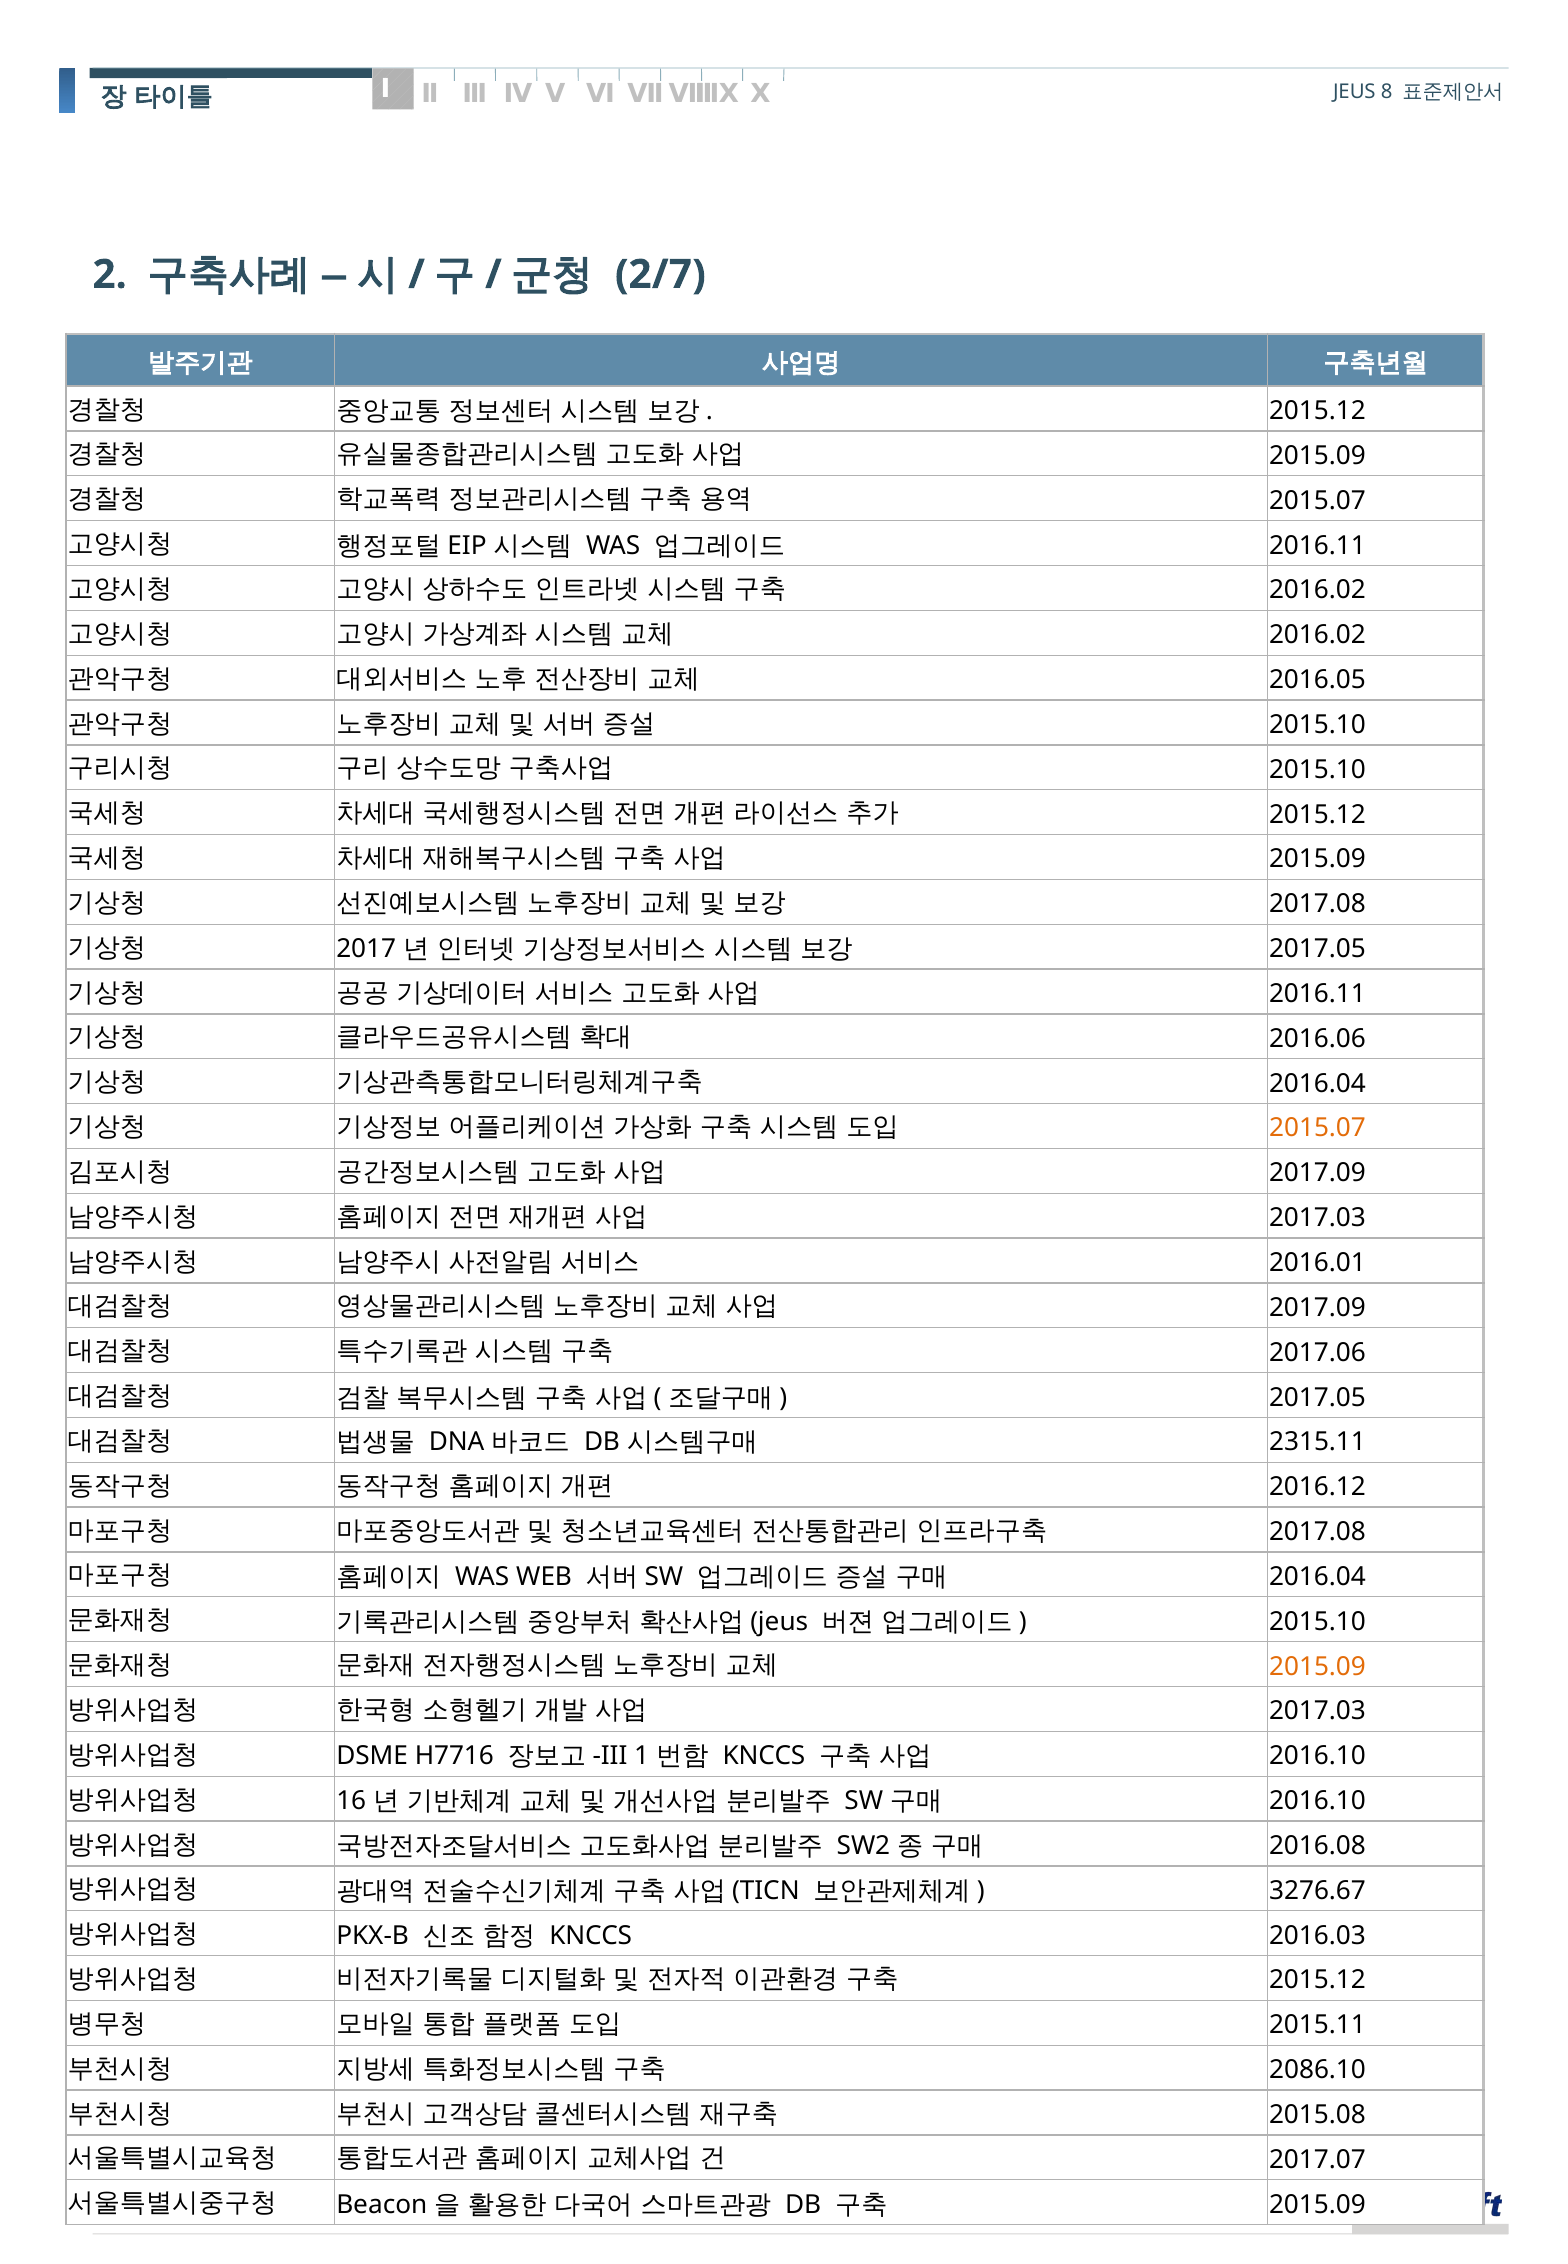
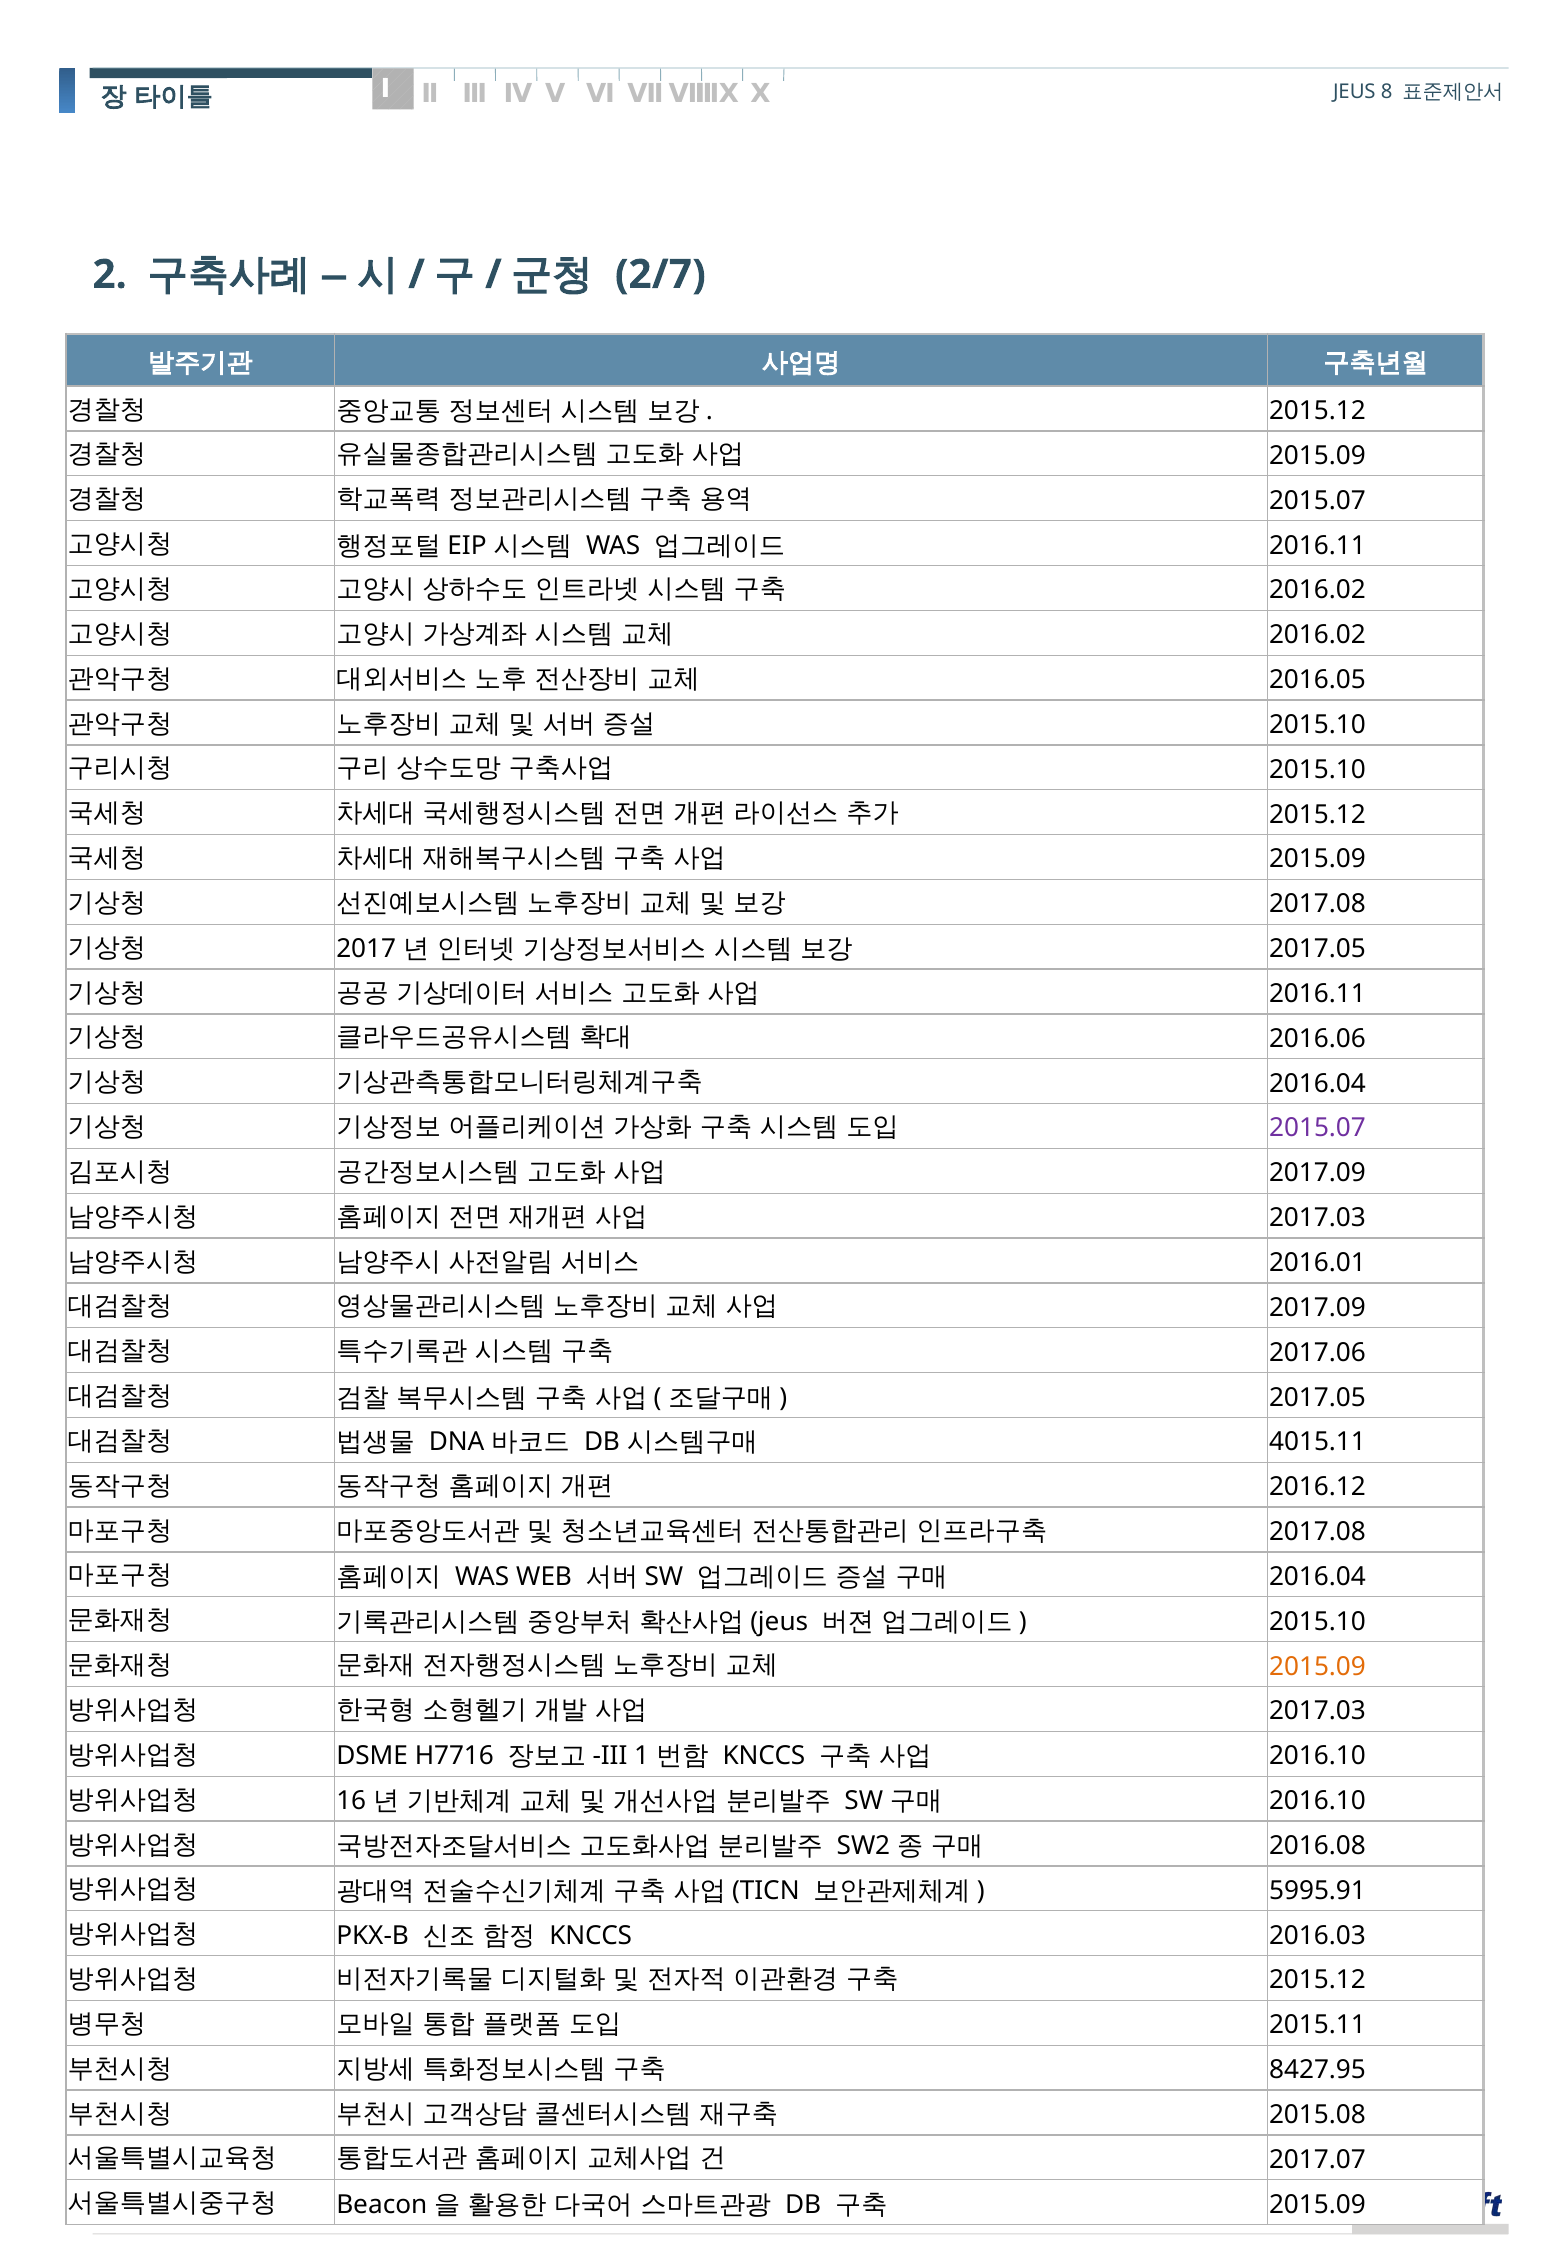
2015.07 at (1318, 1129) colour: orange -> purple
2315.11: 2315.11 -> 4015.11
3276.67: 3276.67 -> 5995.91
2086.10: 2086.10 -> 8427.95
